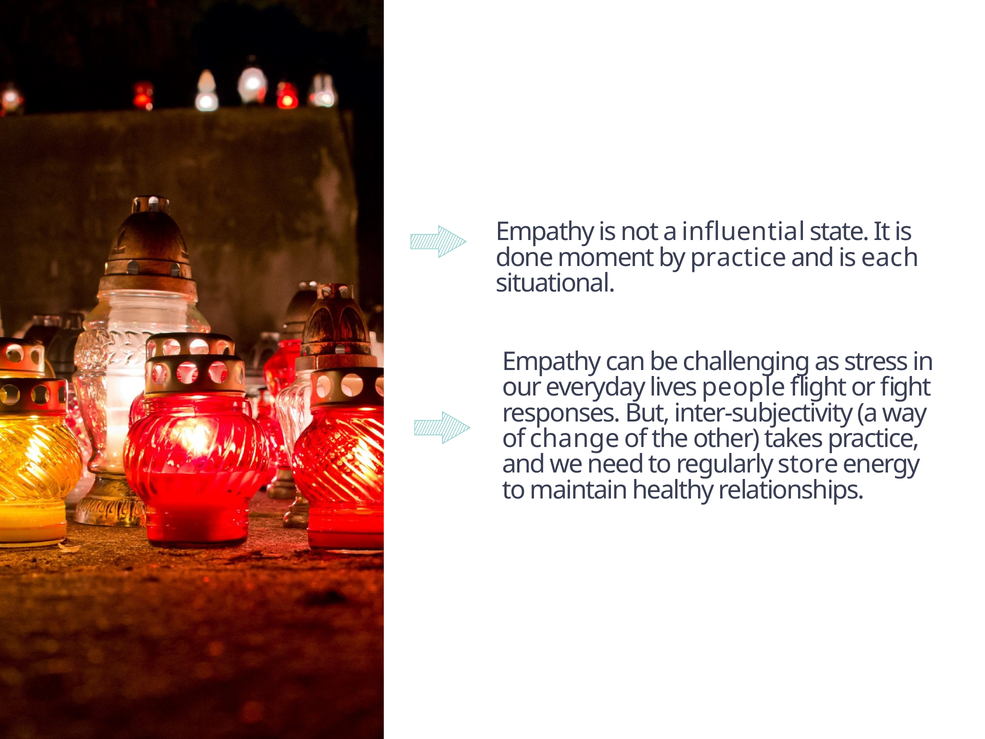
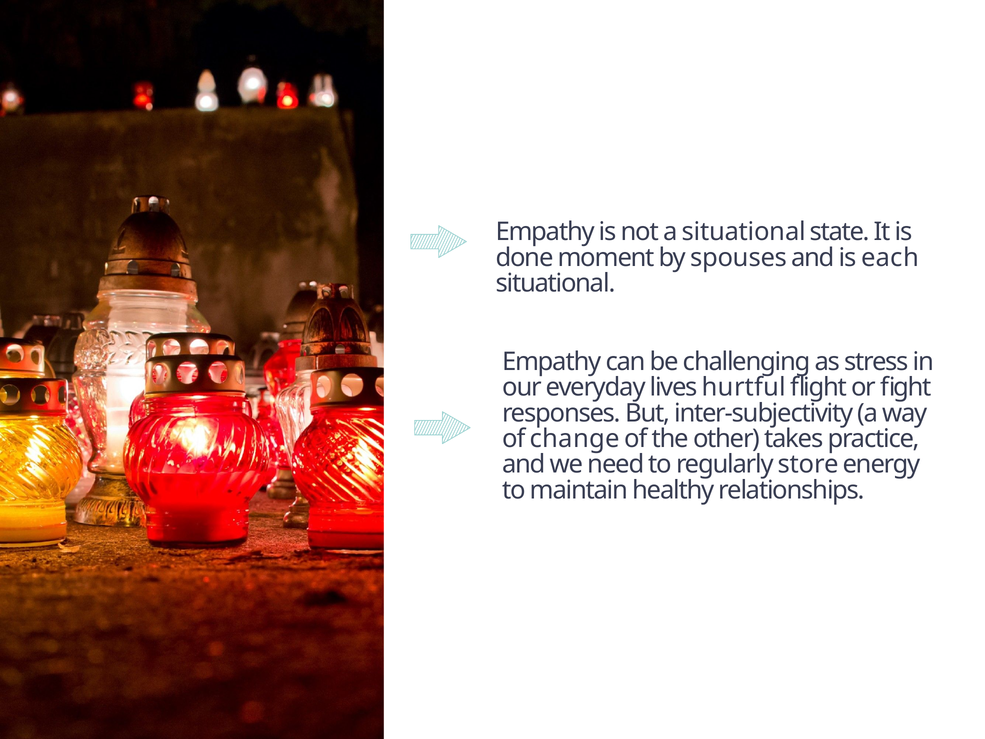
a influential: influential -> situational
by practice: practice -> spouses
people: people -> hurtful
